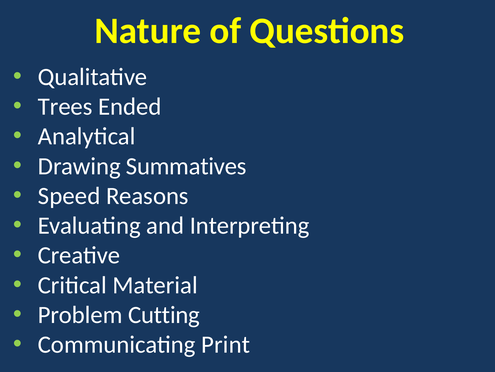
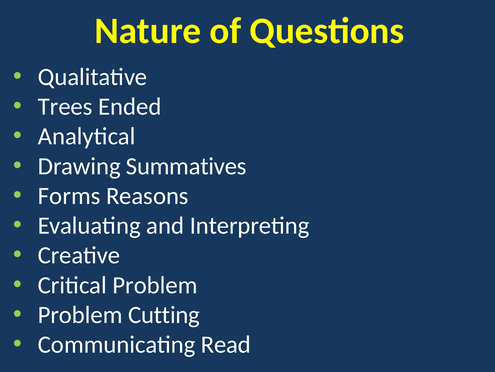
Speed: Speed -> Forms
Critical Material: Material -> Problem
Print: Print -> Read
